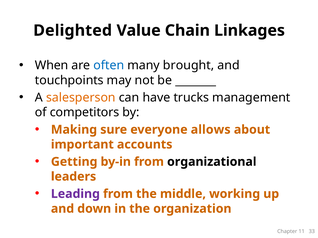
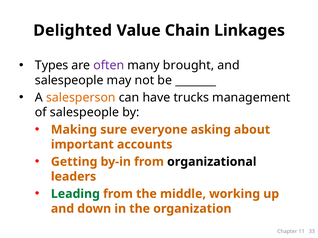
When: When -> Types
often colour: blue -> purple
touchpoints at (69, 80): touchpoints -> salespeople
of competitors: competitors -> salespeople
allows: allows -> asking
Leading colour: purple -> green
